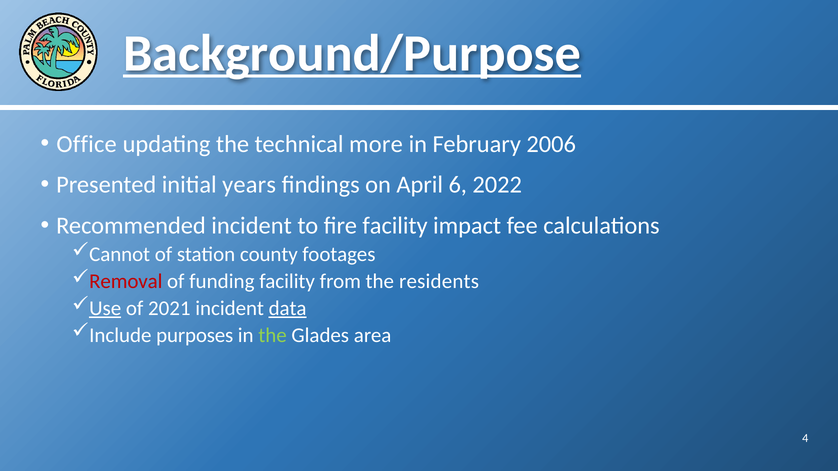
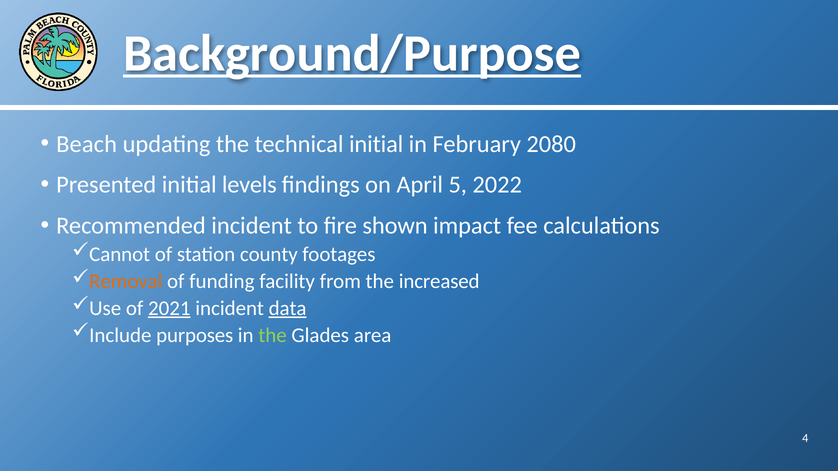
Office: Office -> Beach
technical more: more -> initial
2006: 2006 -> 2080
years: years -> levels
6: 6 -> 5
fire facility: facility -> shown
Removal colour: red -> orange
residents: residents -> increased
Use underline: present -> none
2021 underline: none -> present
